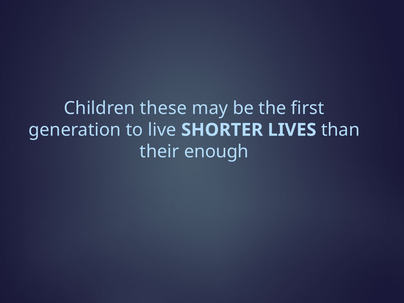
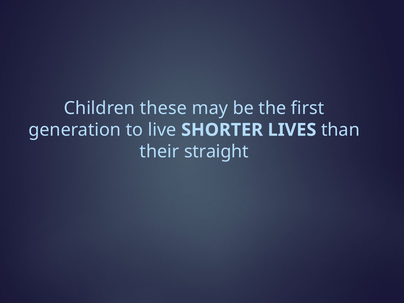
enough: enough -> straight
